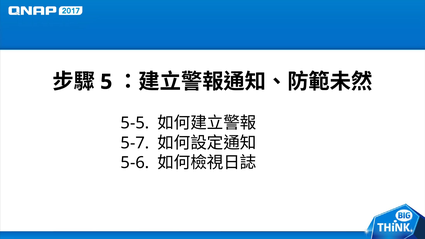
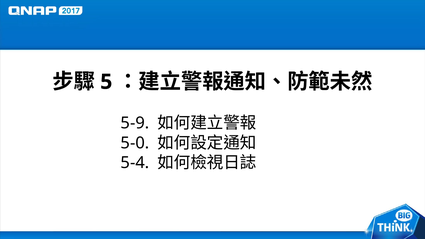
5-5: 5-5 -> 5-9
5-7: 5-7 -> 5-0
5-6: 5-6 -> 5-4
